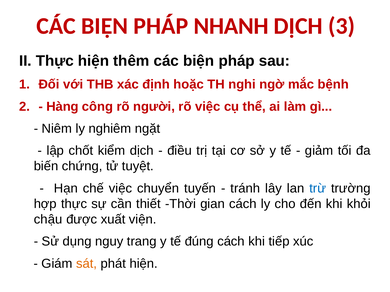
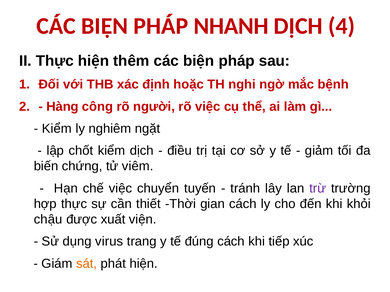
3: 3 -> 4
Niêm at (57, 129): Niêm -> Kiểm
tuyệt: tuyệt -> viêm
trừ colour: blue -> purple
nguy: nguy -> virus
